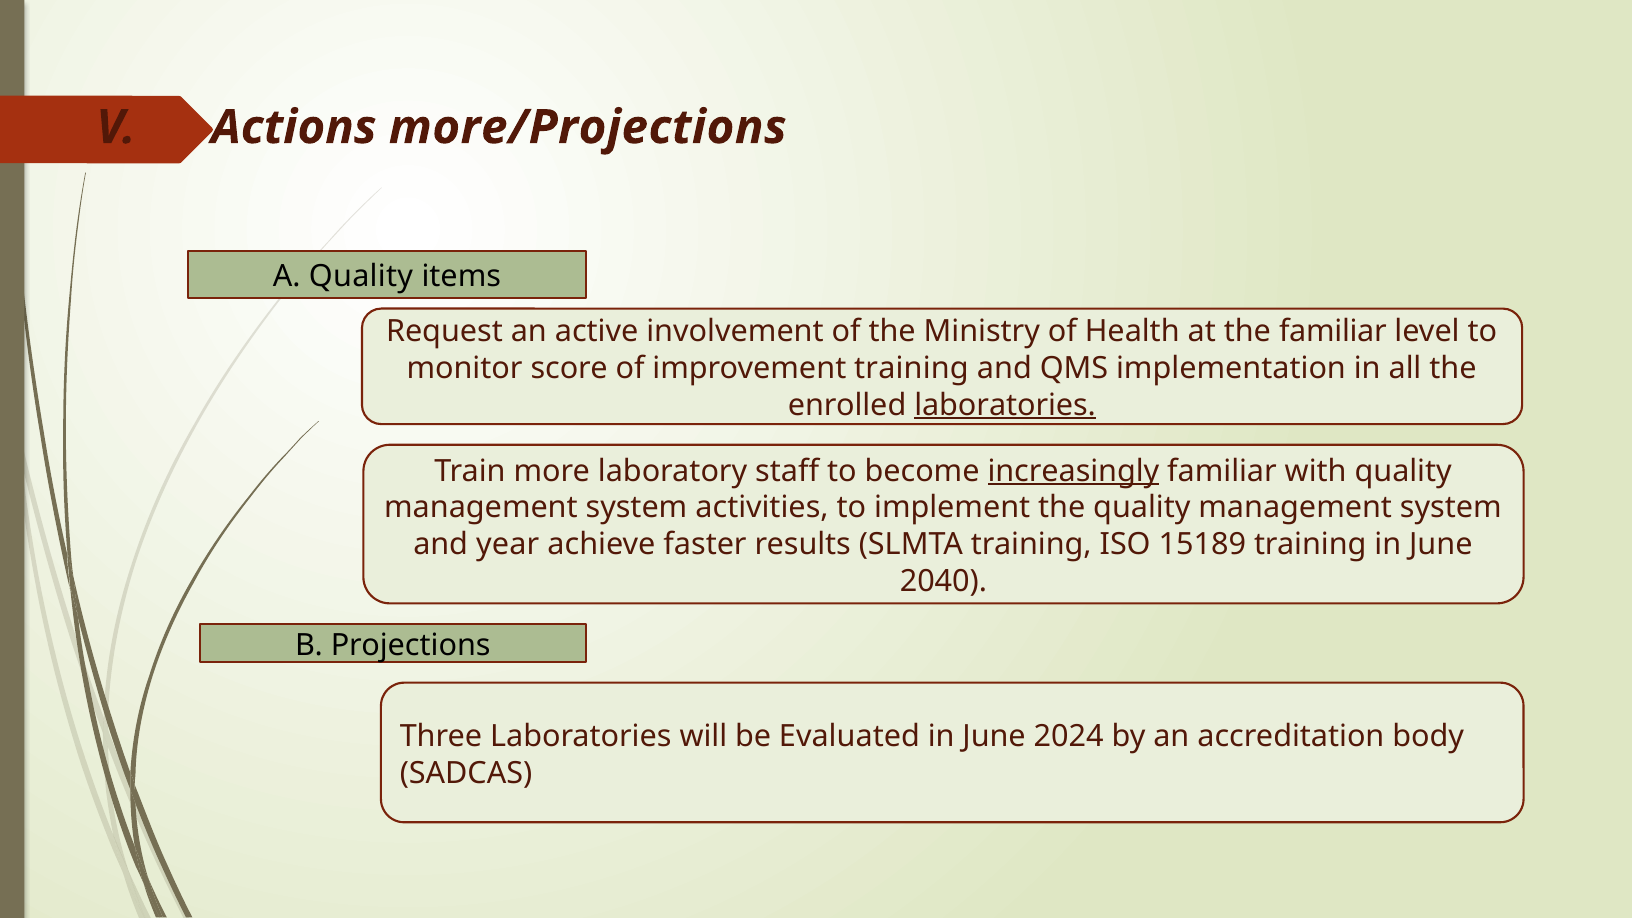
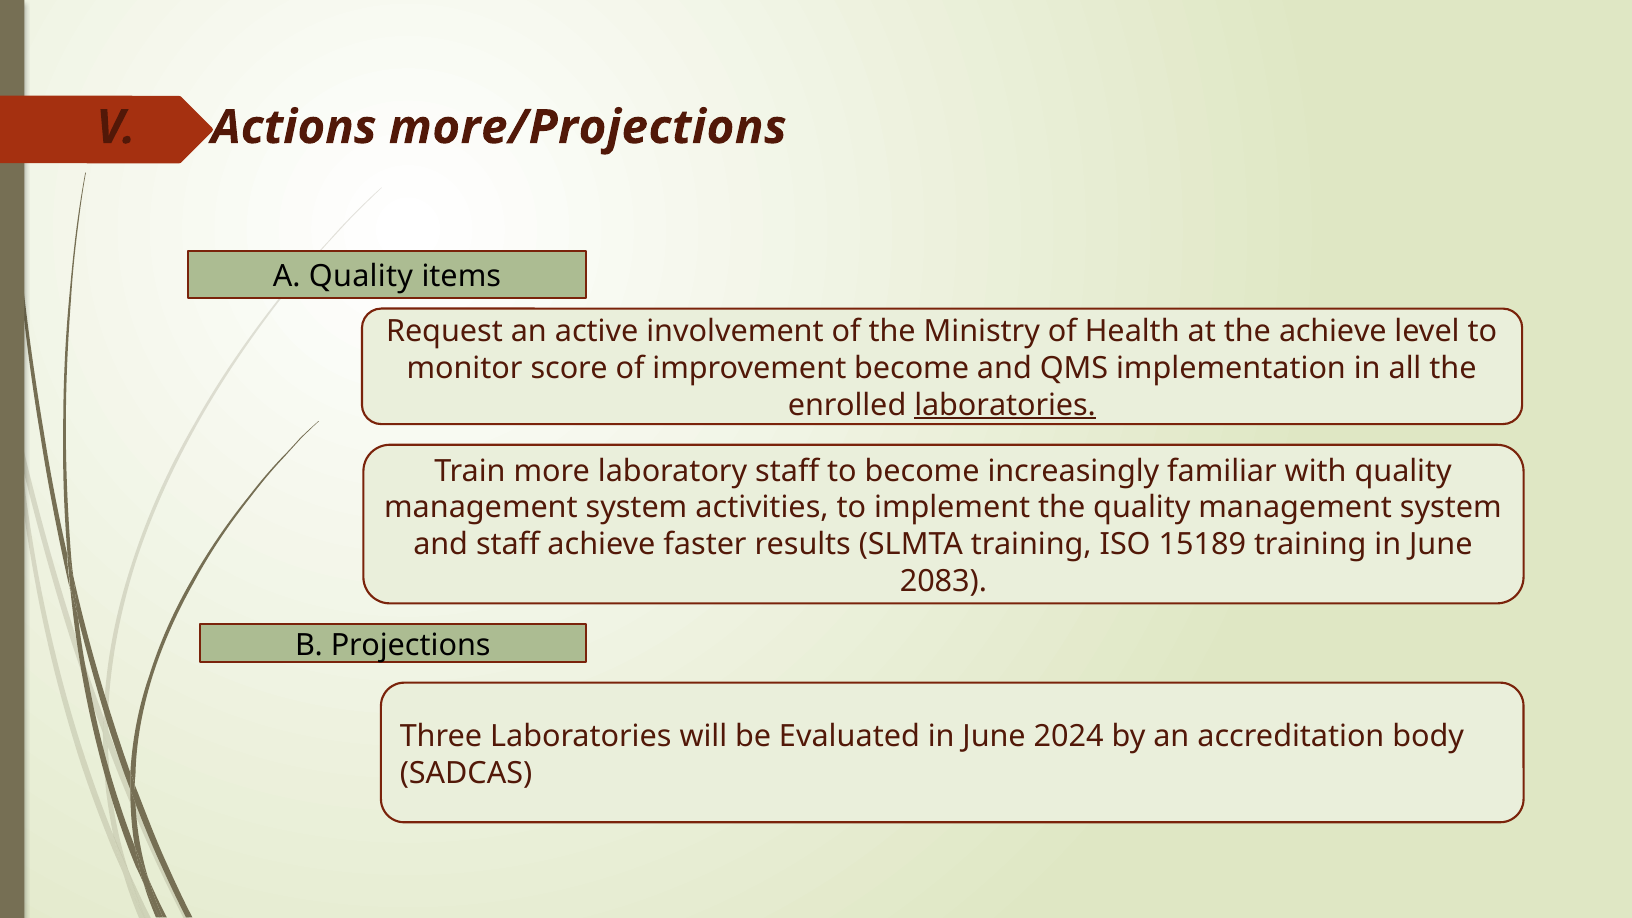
the familiar: familiar -> achieve
improvement training: training -> become
increasingly underline: present -> none
and year: year -> staff
2040: 2040 -> 2083
